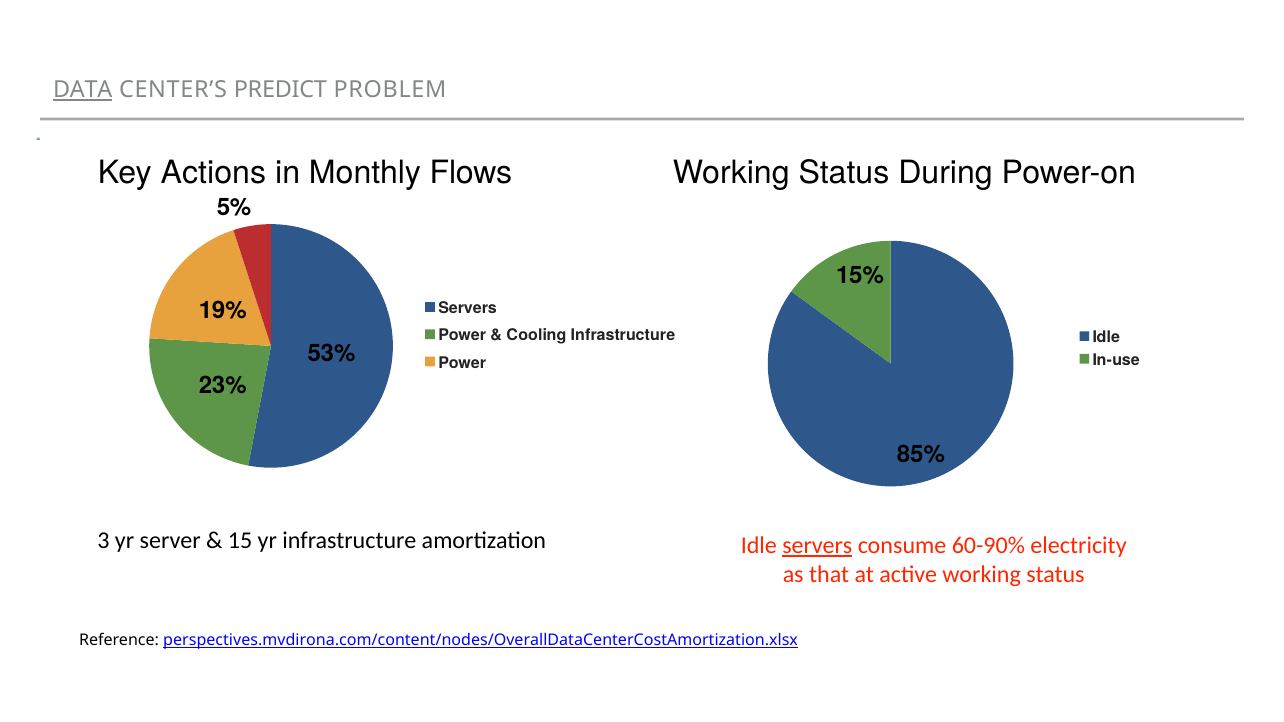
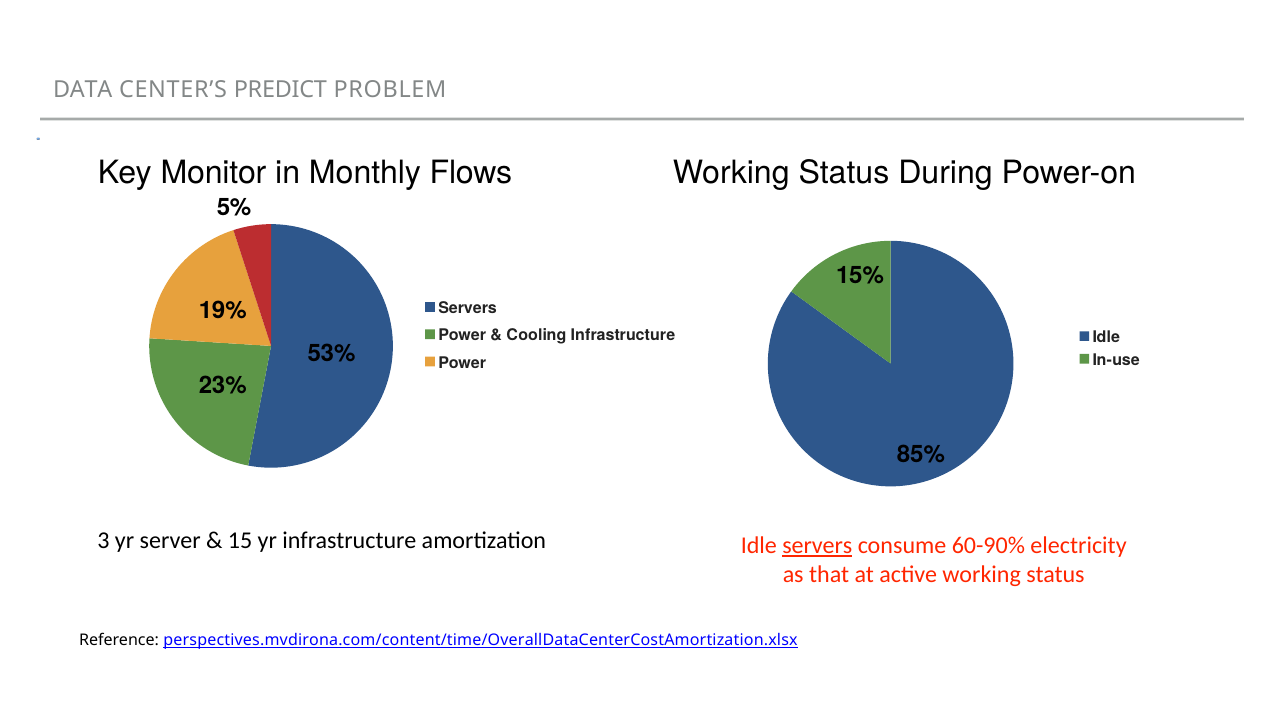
DATA underline: present -> none
Actions: Actions -> Monitor
perspectives.mvdirona.com/content/nodes/OverallDataCenterCostAmortization.xlsx: perspectives.mvdirona.com/content/nodes/OverallDataCenterCostAmortization.xlsx -> perspectives.mvdirona.com/content/time/OverallDataCenterCostAmortization.xlsx
